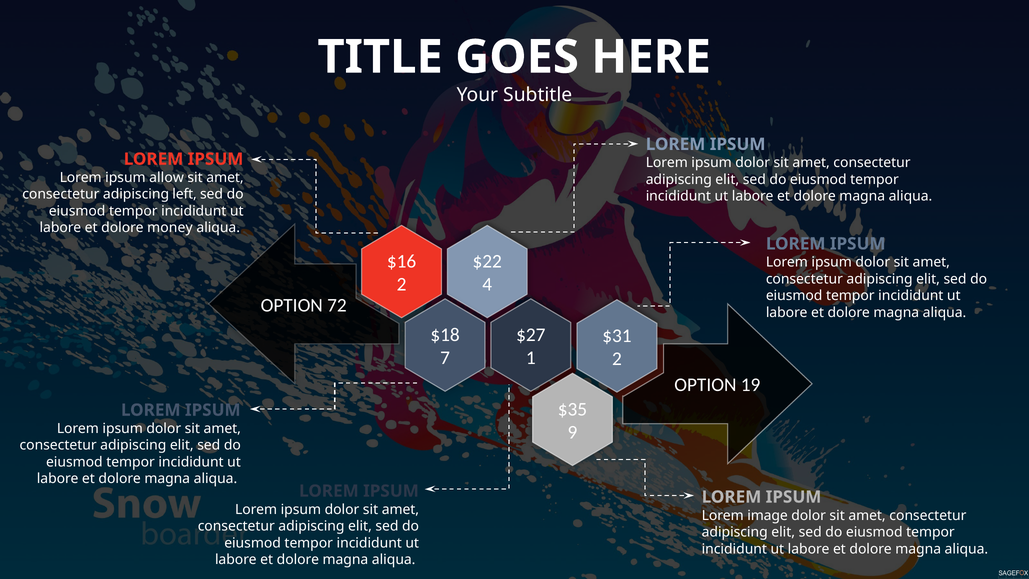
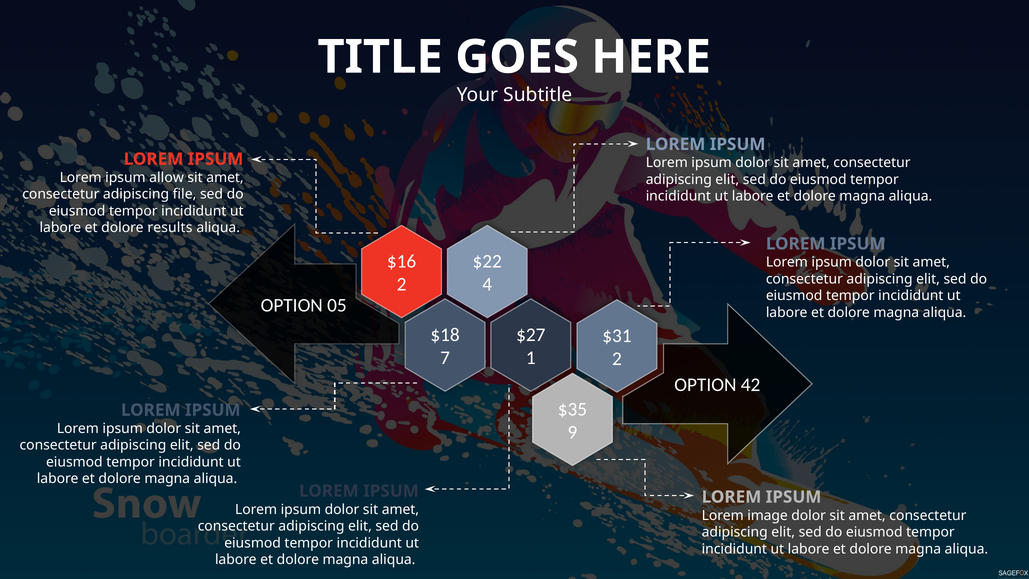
left: left -> file
money: money -> results
72: 72 -> 05
19: 19 -> 42
